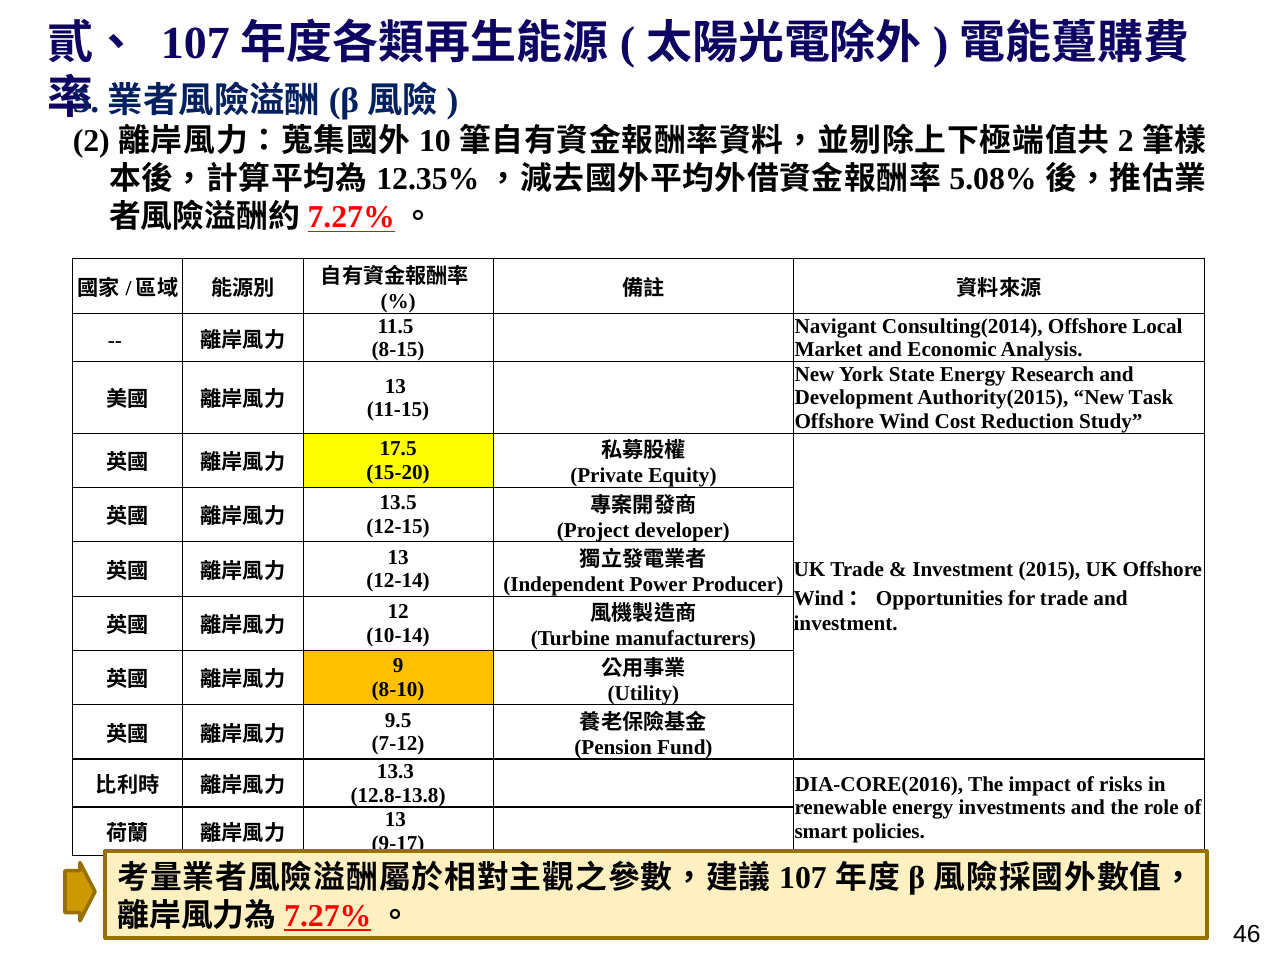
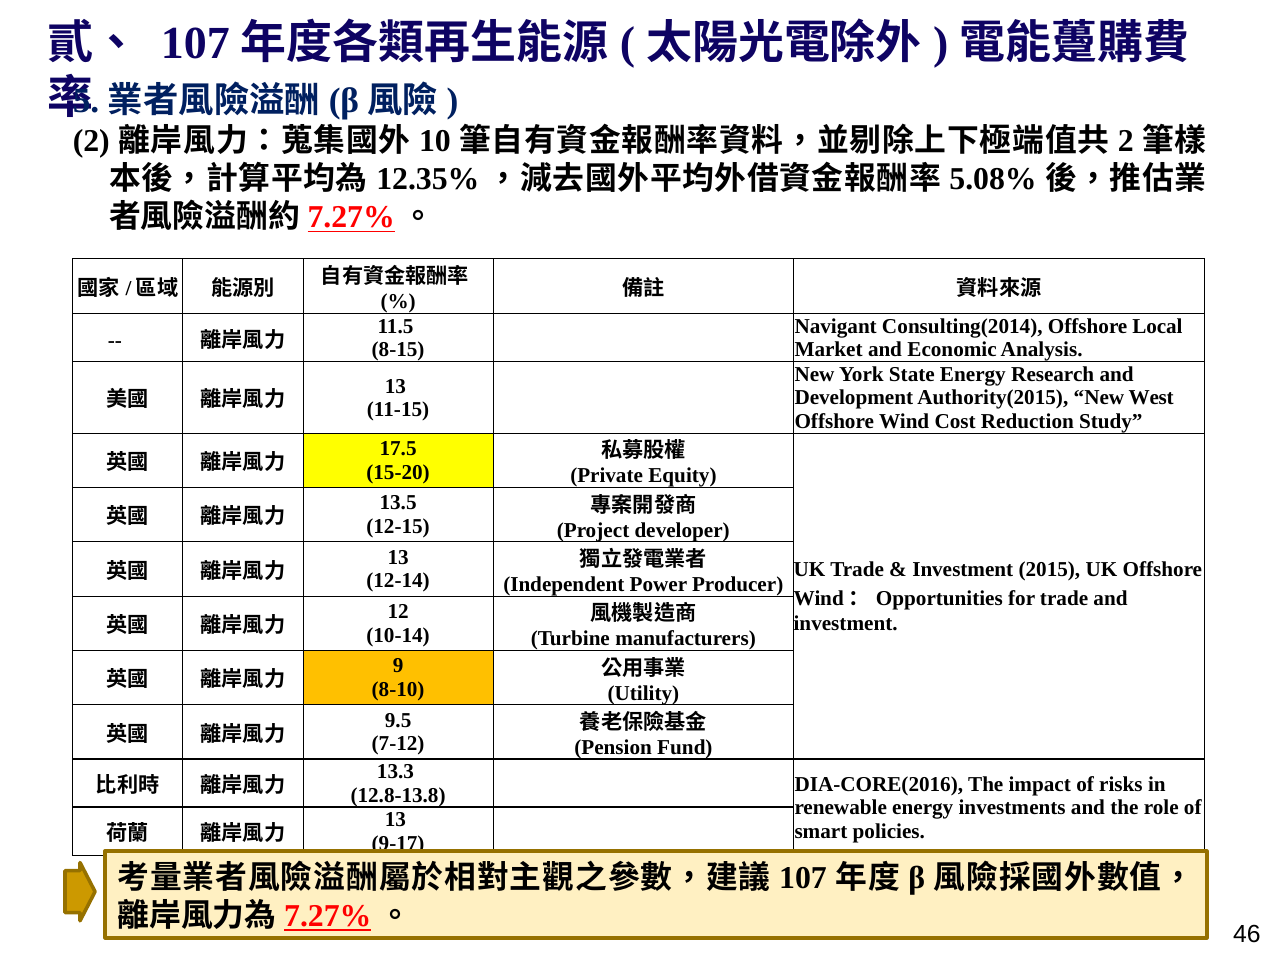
Task: Task -> West
